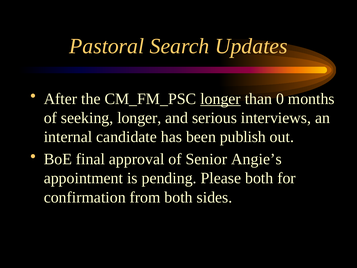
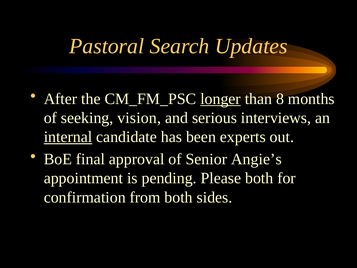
0: 0 -> 8
seeking longer: longer -> vision
internal underline: none -> present
publish: publish -> experts
